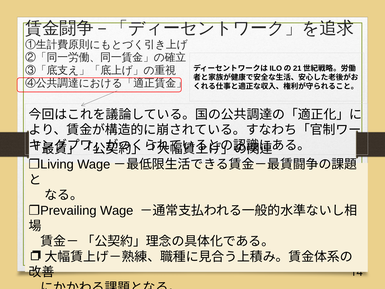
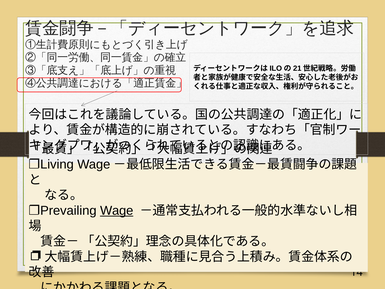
Wage underline: none -> present
